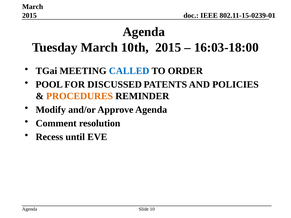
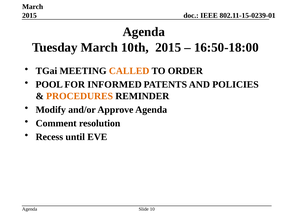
16:03-18:00: 16:03-18:00 -> 16:50-18:00
CALLED colour: blue -> orange
DISCUSSED: DISCUSSED -> INFORMED
